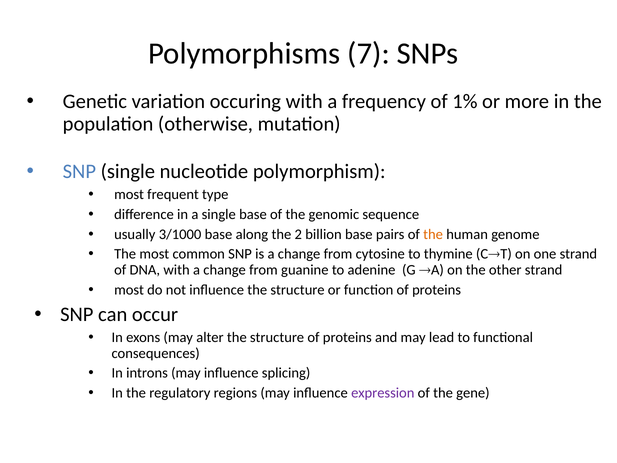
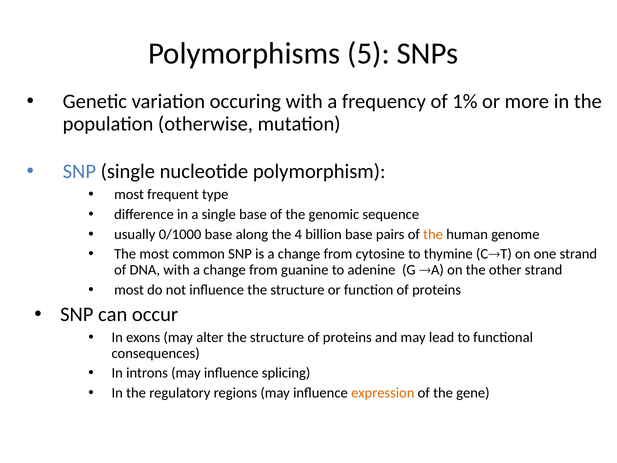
7: 7 -> 5
3/1000: 3/1000 -> 0/1000
2: 2 -> 4
expression colour: purple -> orange
